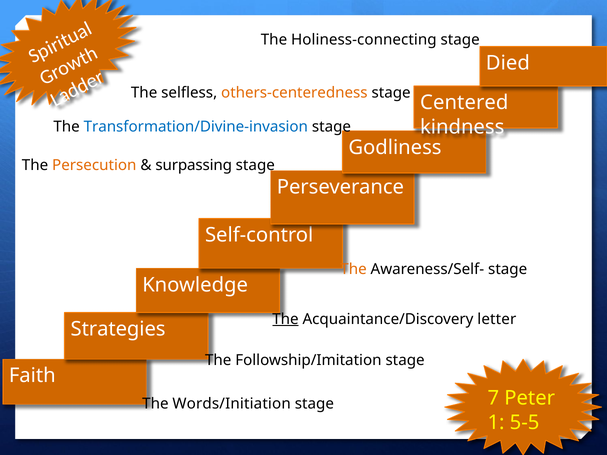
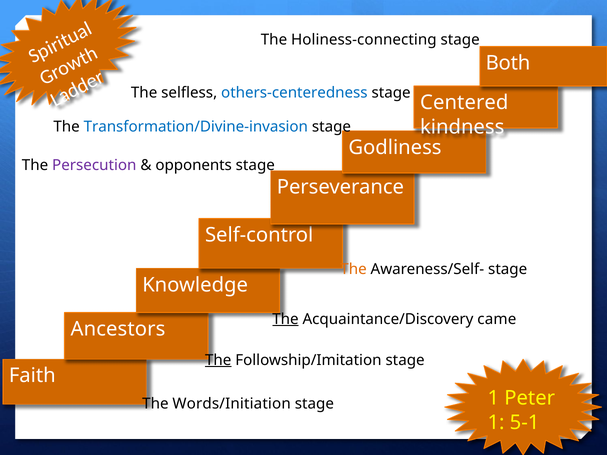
Died: Died -> Both
others-centeredness colour: orange -> blue
Persecution colour: orange -> purple
surpassing: surpassing -> opponents
letter: letter -> came
Strategies: Strategies -> Ancestors
The at (218, 360) underline: none -> present
stage 7: 7 -> 1
5-5: 5-5 -> 5-1
